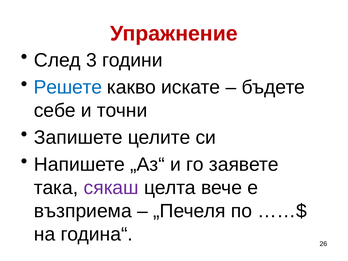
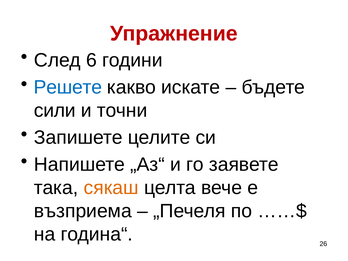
3: 3 -> 6
себе: себе -> сили
сякаш colour: purple -> orange
